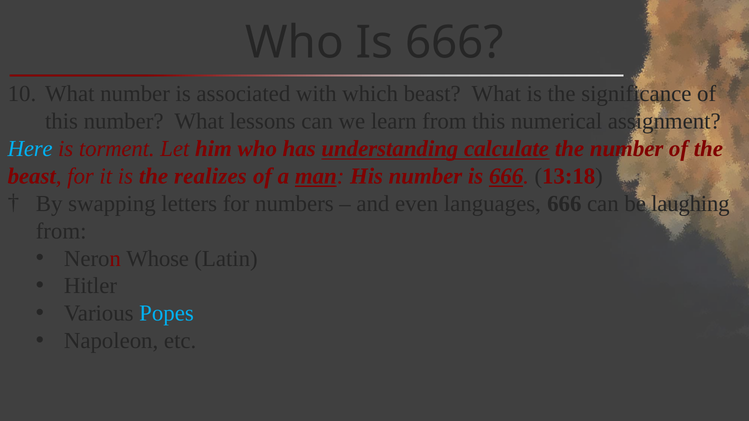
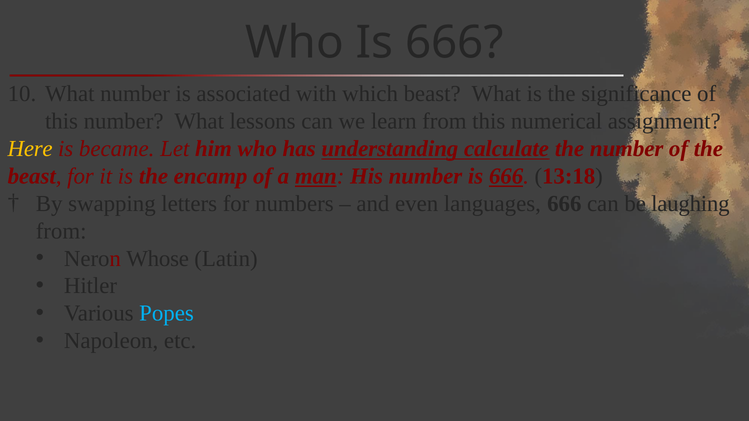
Here colour: light blue -> yellow
torment: torment -> became
realizes: realizes -> encamp
